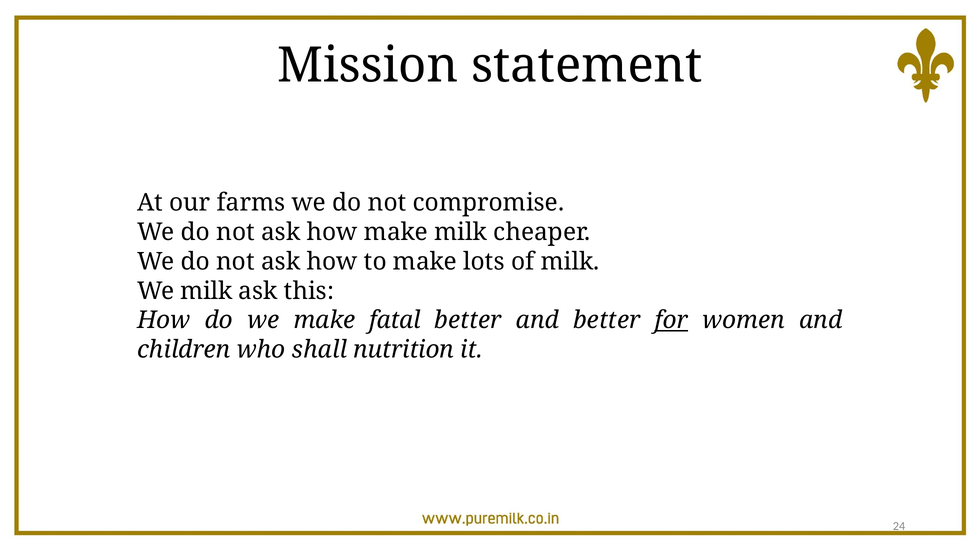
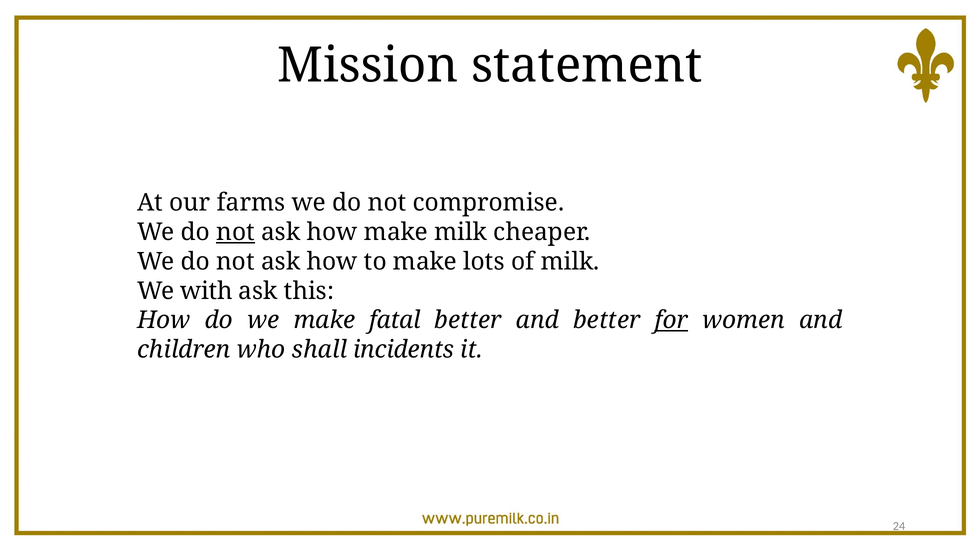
not at (235, 232) underline: none -> present
We milk: milk -> with
nutrition: nutrition -> incidents
